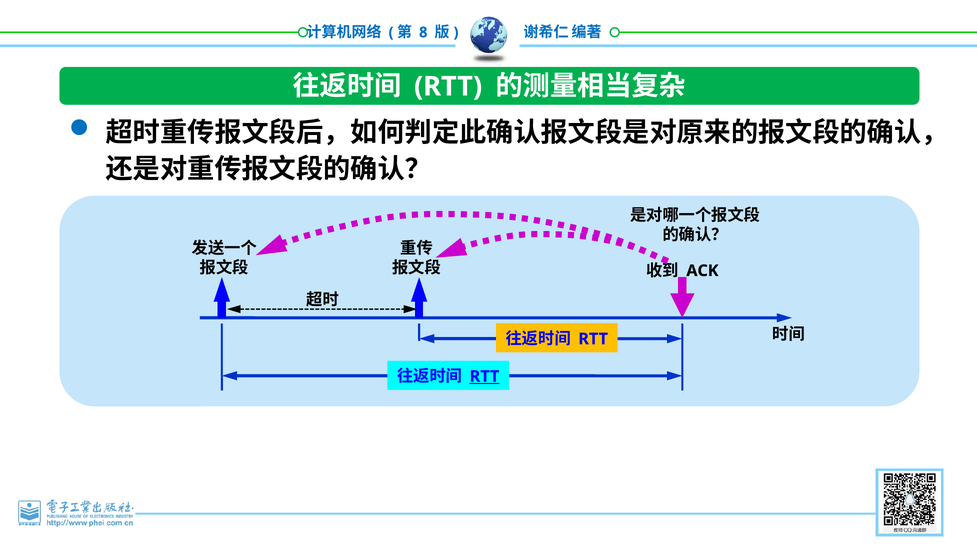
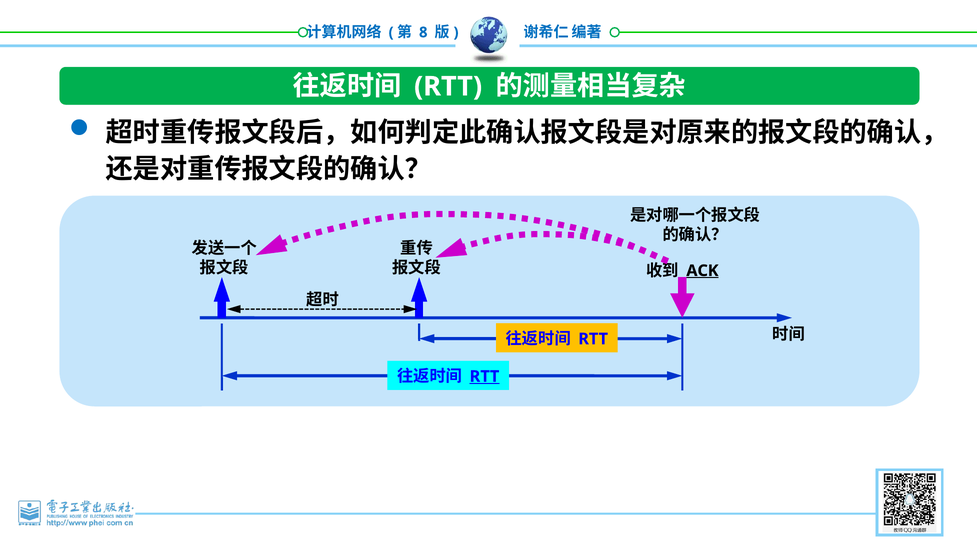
ACK underline: none -> present
